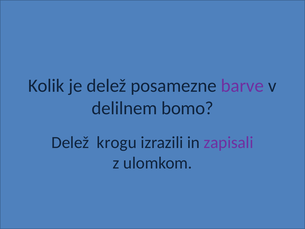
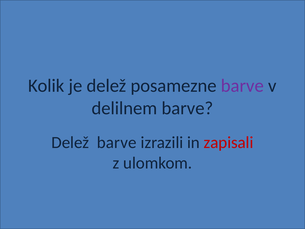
delilnem bomo: bomo -> barve
Delež krogu: krogu -> barve
zapisali colour: purple -> red
